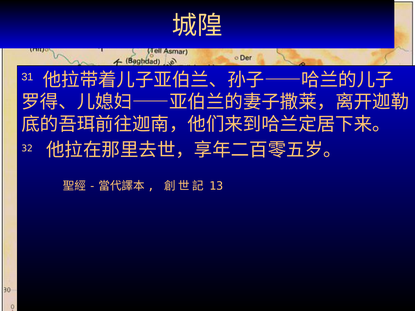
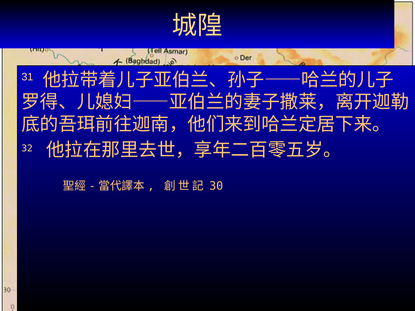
13: 13 -> 30
